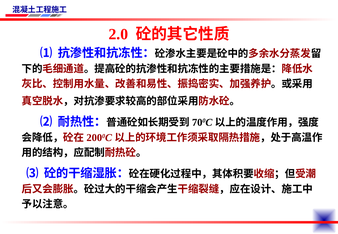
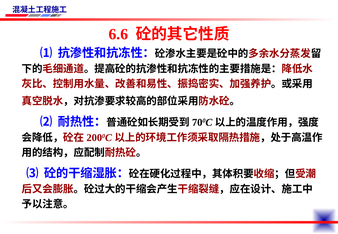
2.0: 2.0 -> 6.6
